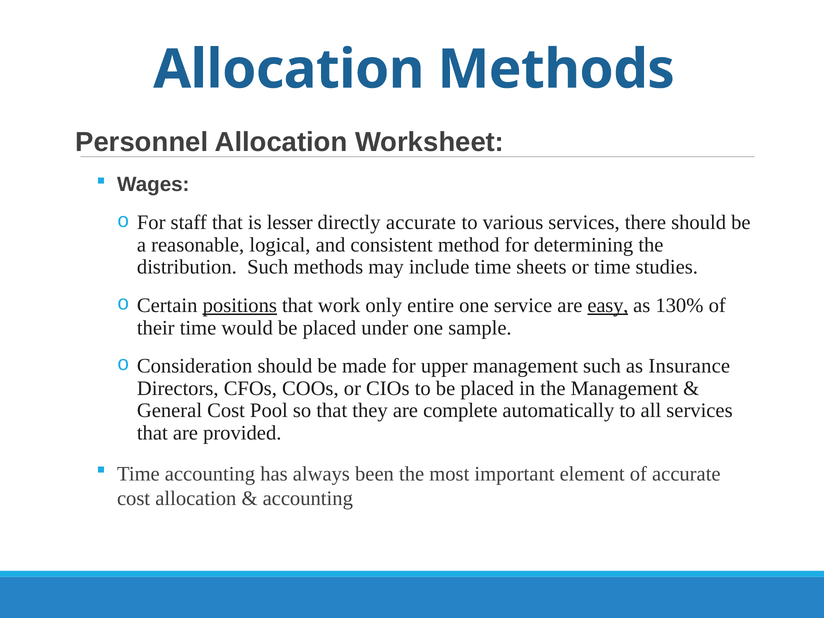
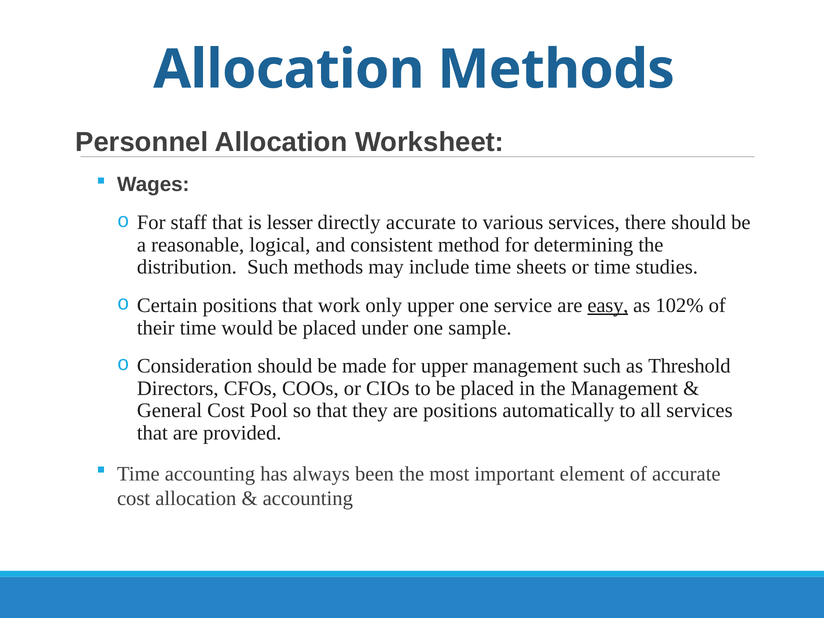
positions at (240, 305) underline: present -> none
only entire: entire -> upper
130%: 130% -> 102%
Insurance: Insurance -> Threshold
are complete: complete -> positions
